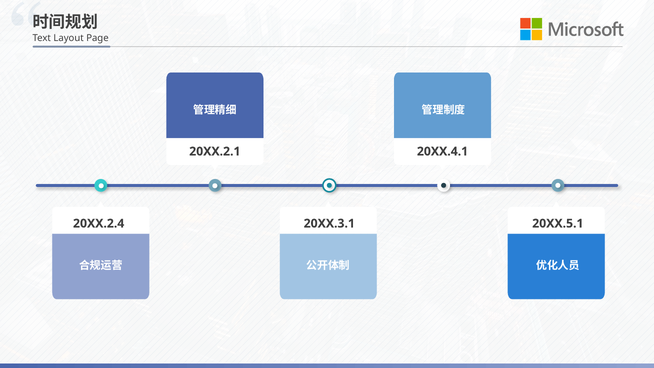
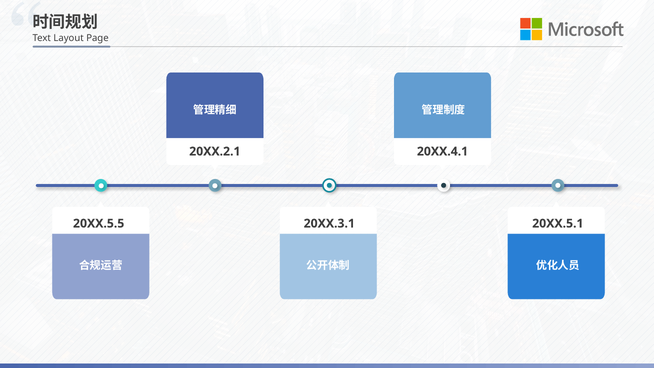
20XX.2.4: 20XX.2.4 -> 20XX.5.5
